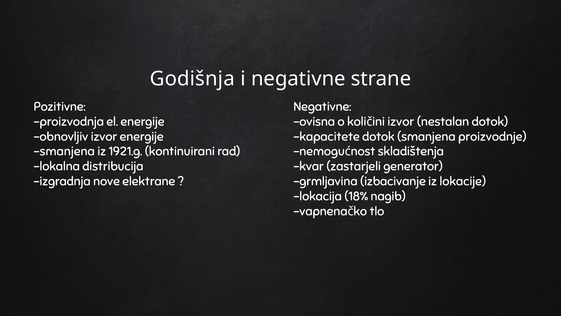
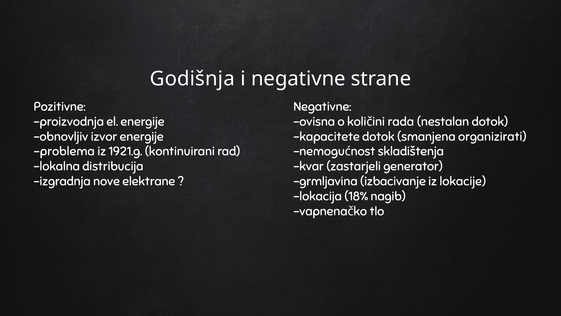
izvor at (401, 121): izvor -> rada
proizvodnje: proizvodnje -> organizirati
smanjena at (64, 151): smanjena -> problema
